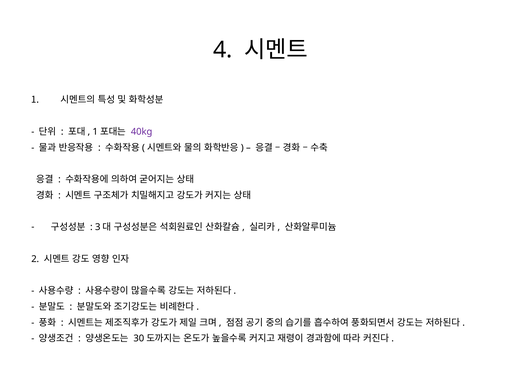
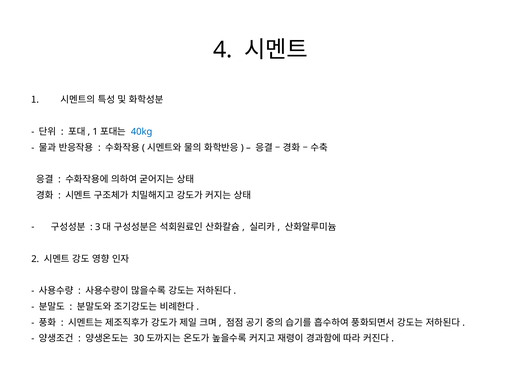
40kg colour: purple -> blue
